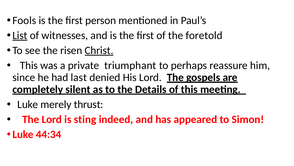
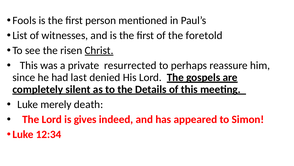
List underline: present -> none
triumphant: triumphant -> resurrected
thrust: thrust -> death
sting: sting -> gives
44:34: 44:34 -> 12:34
